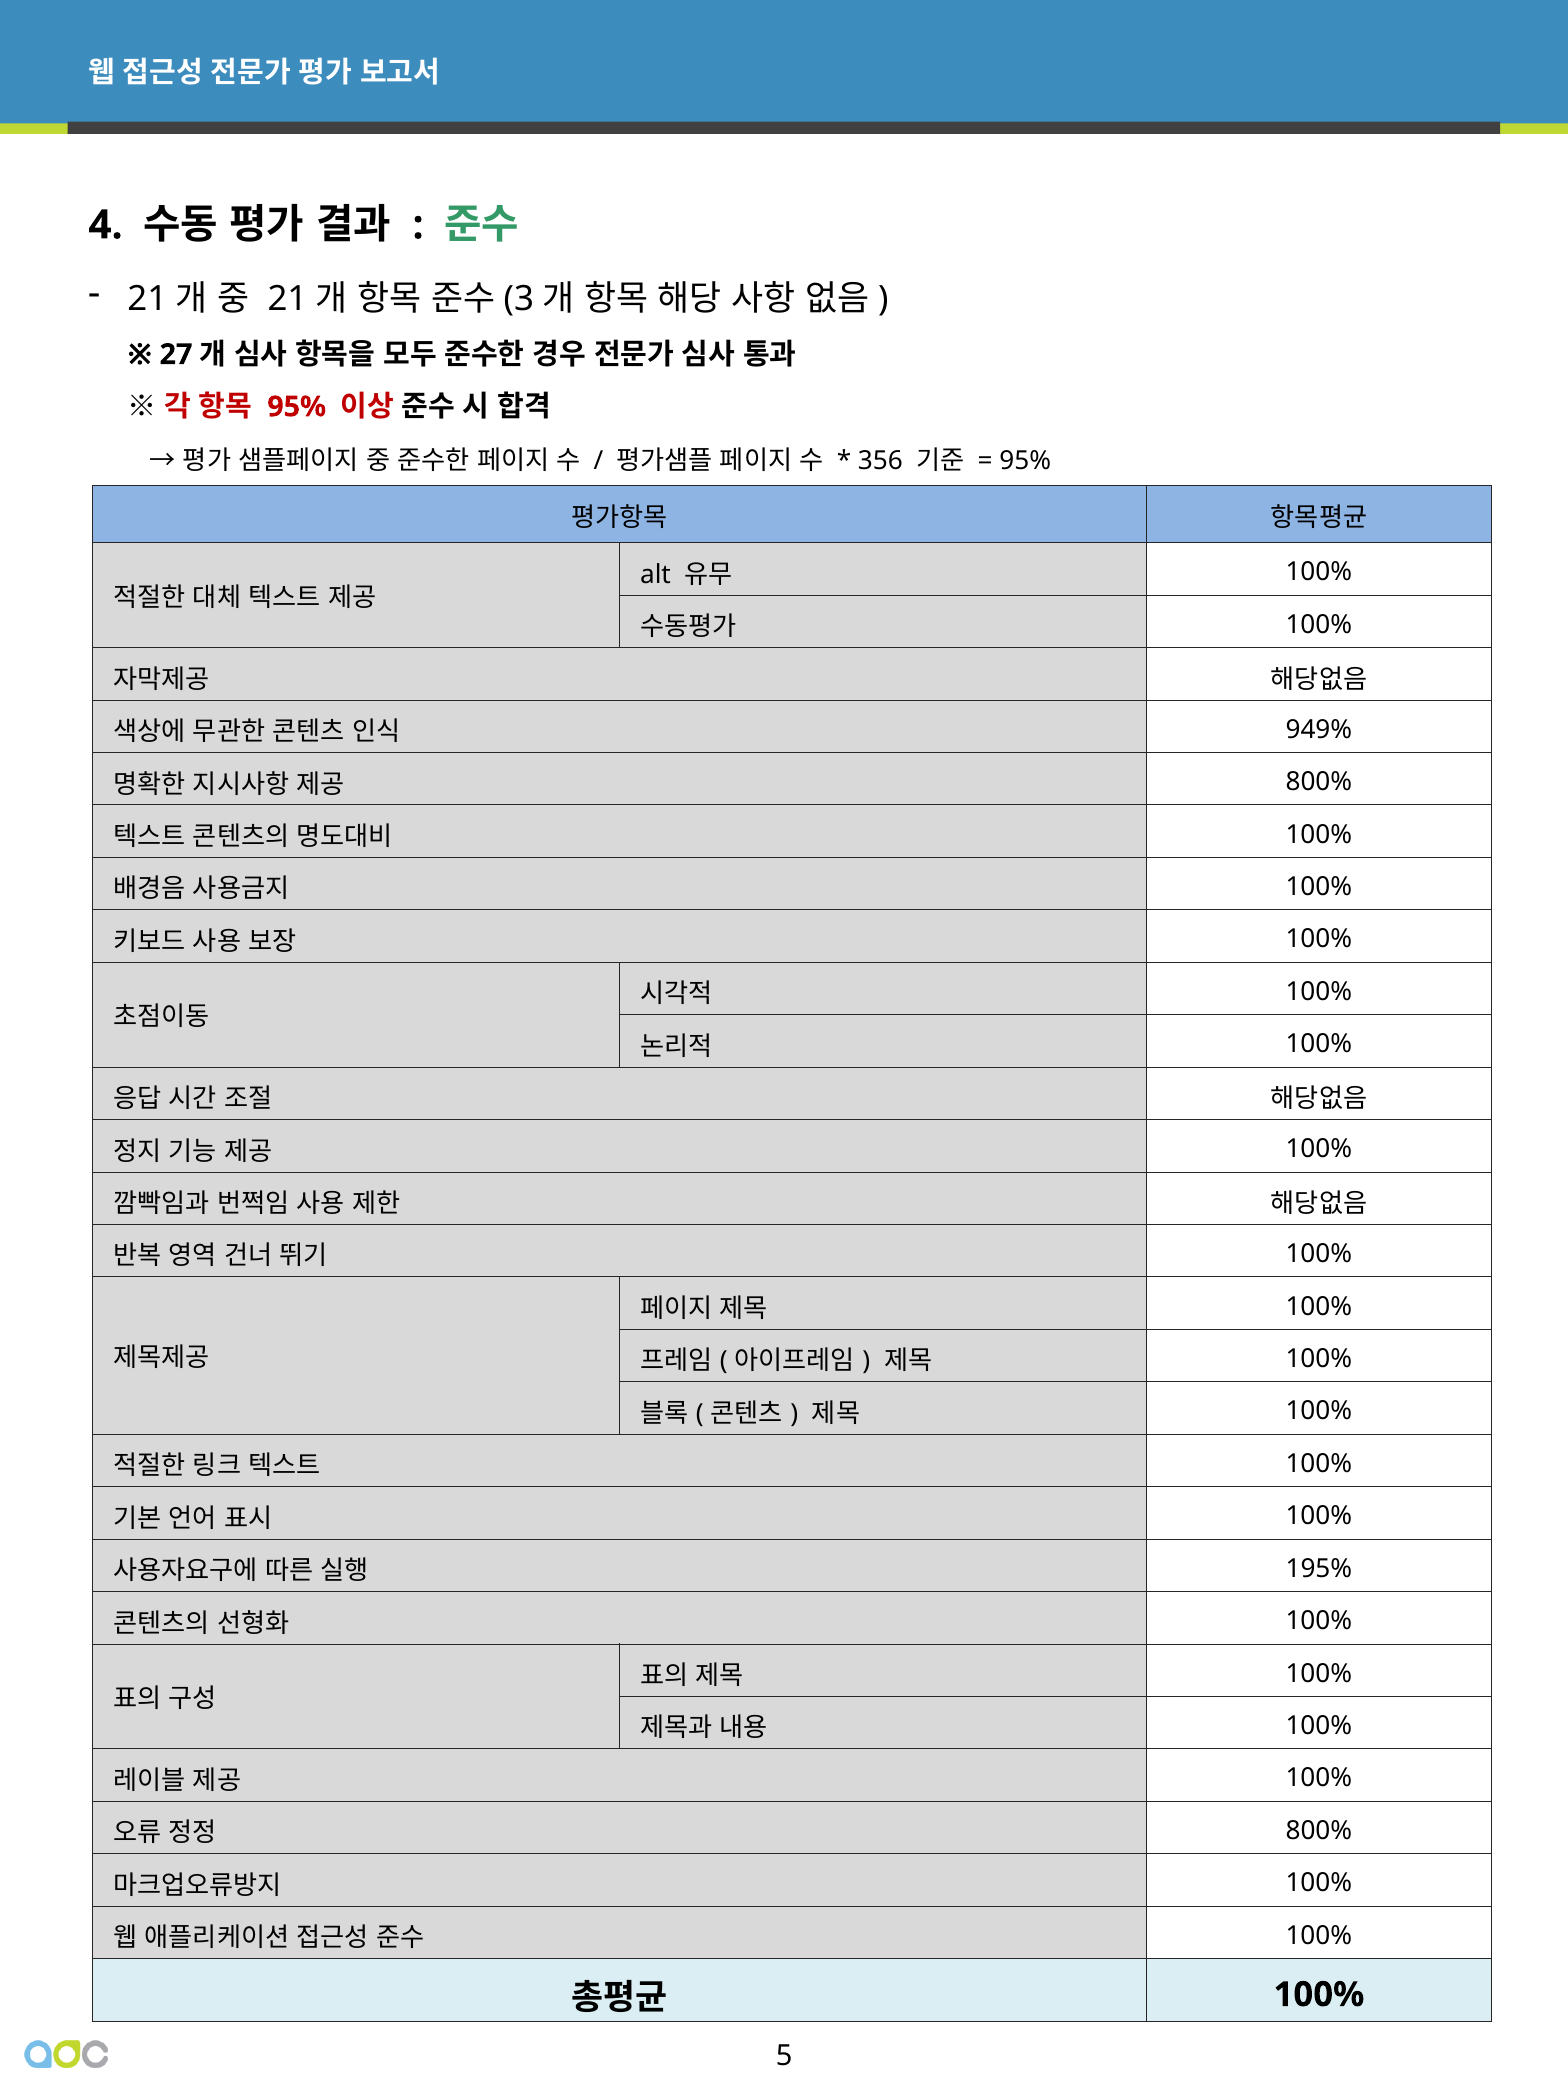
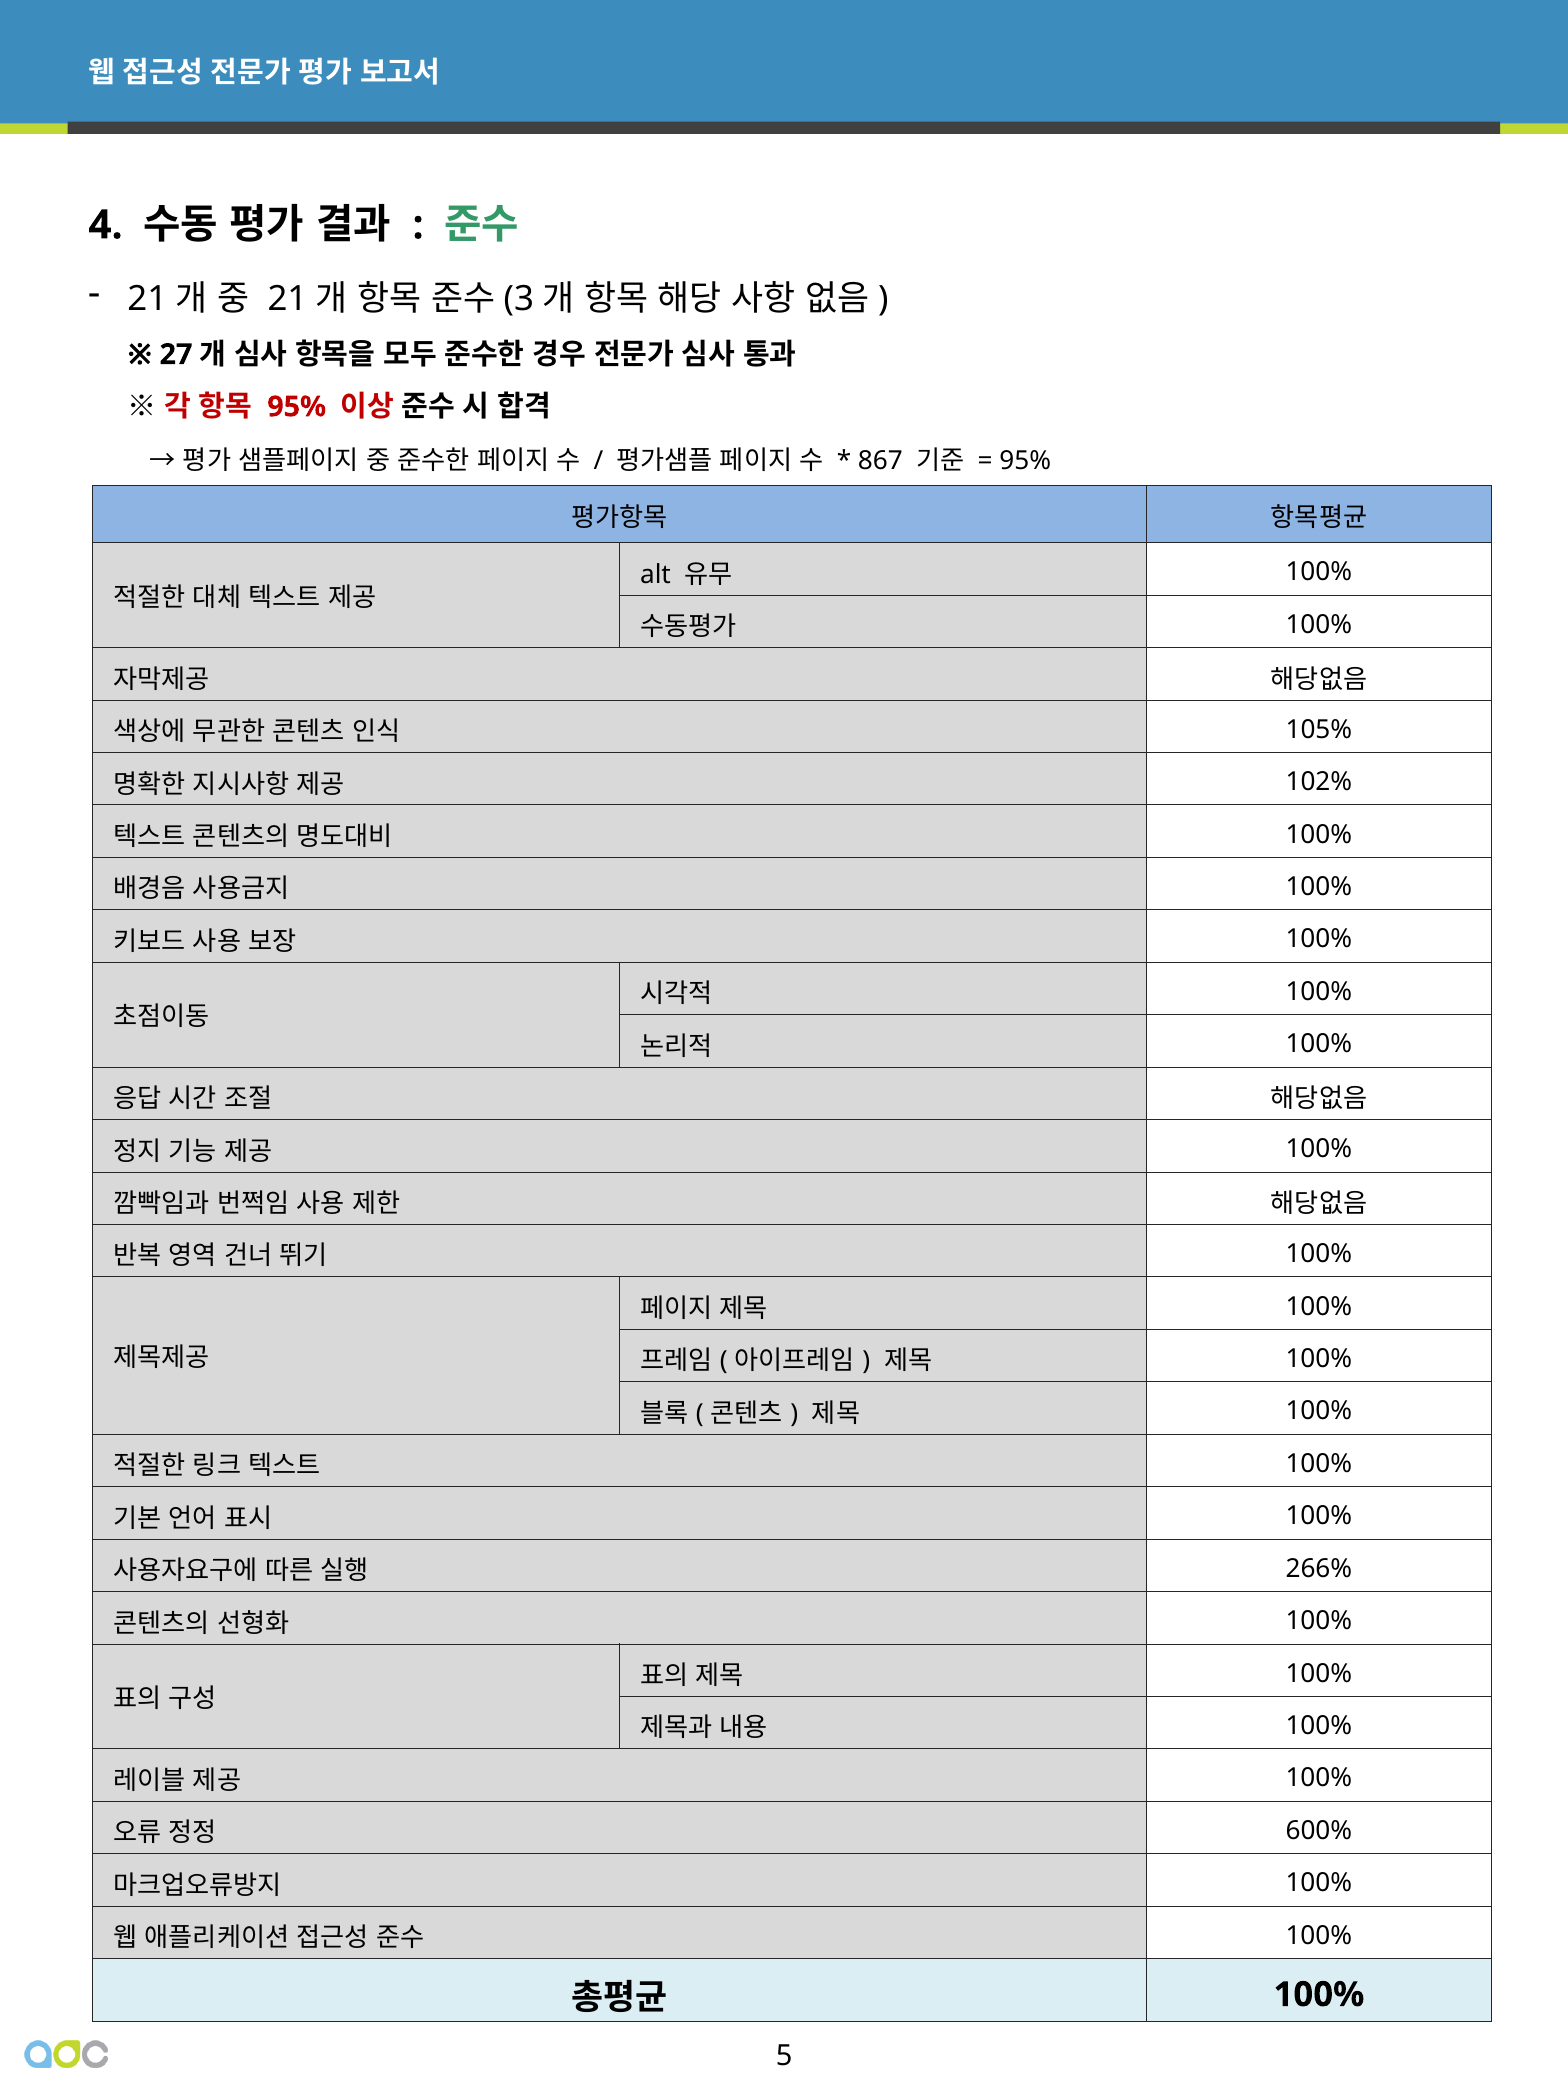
356: 356 -> 867
949%: 949% -> 105%
800% at (1319, 782): 800% -> 102%
195%: 195% -> 266%
800% at (1319, 1830): 800% -> 600%
